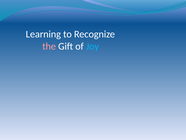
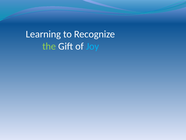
the colour: pink -> light green
